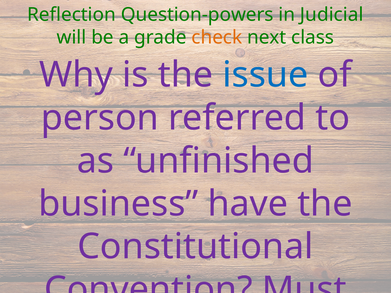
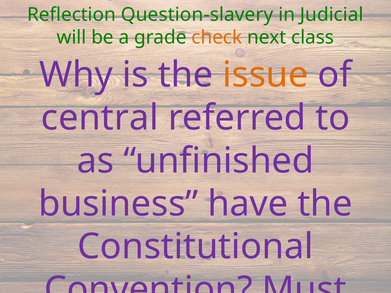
Question-powers: Question-powers -> Question-slavery
issue colour: blue -> orange
person: person -> central
